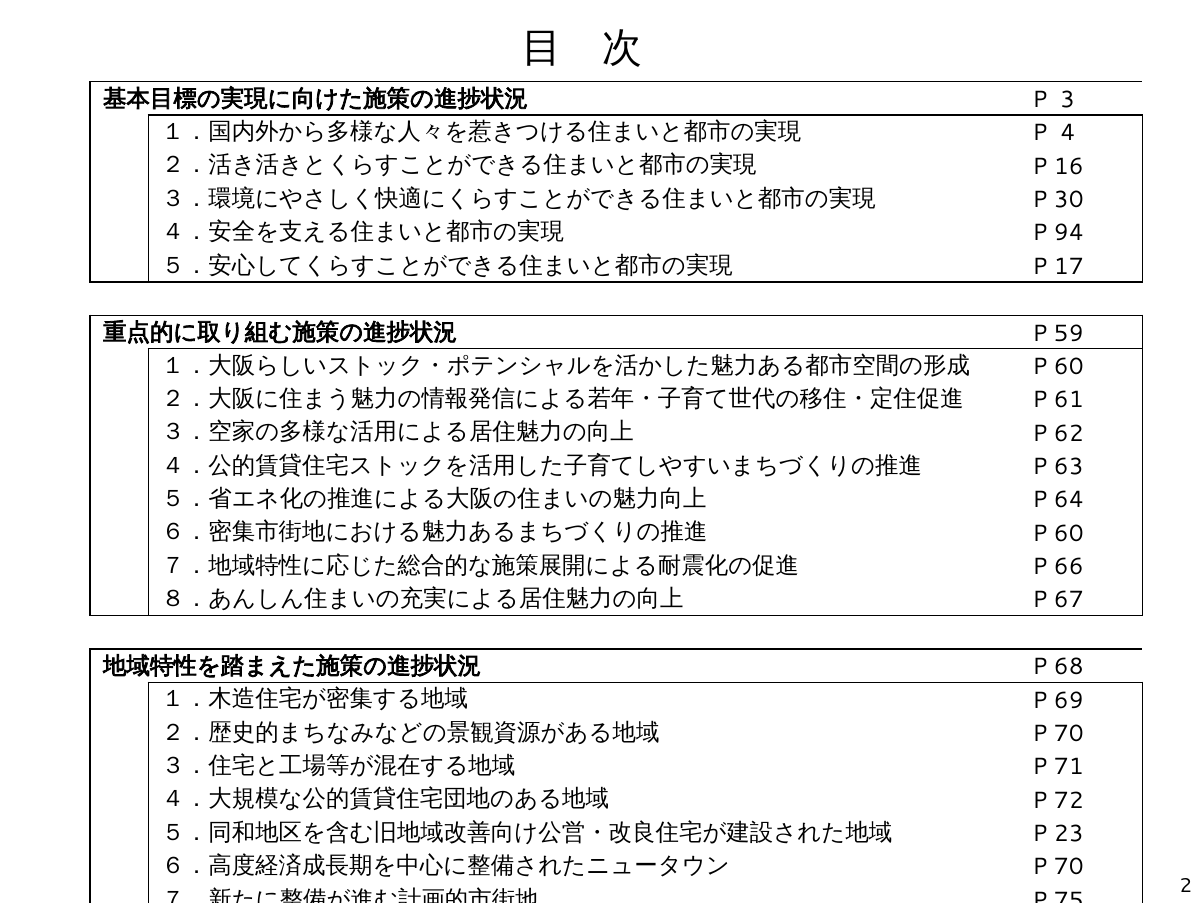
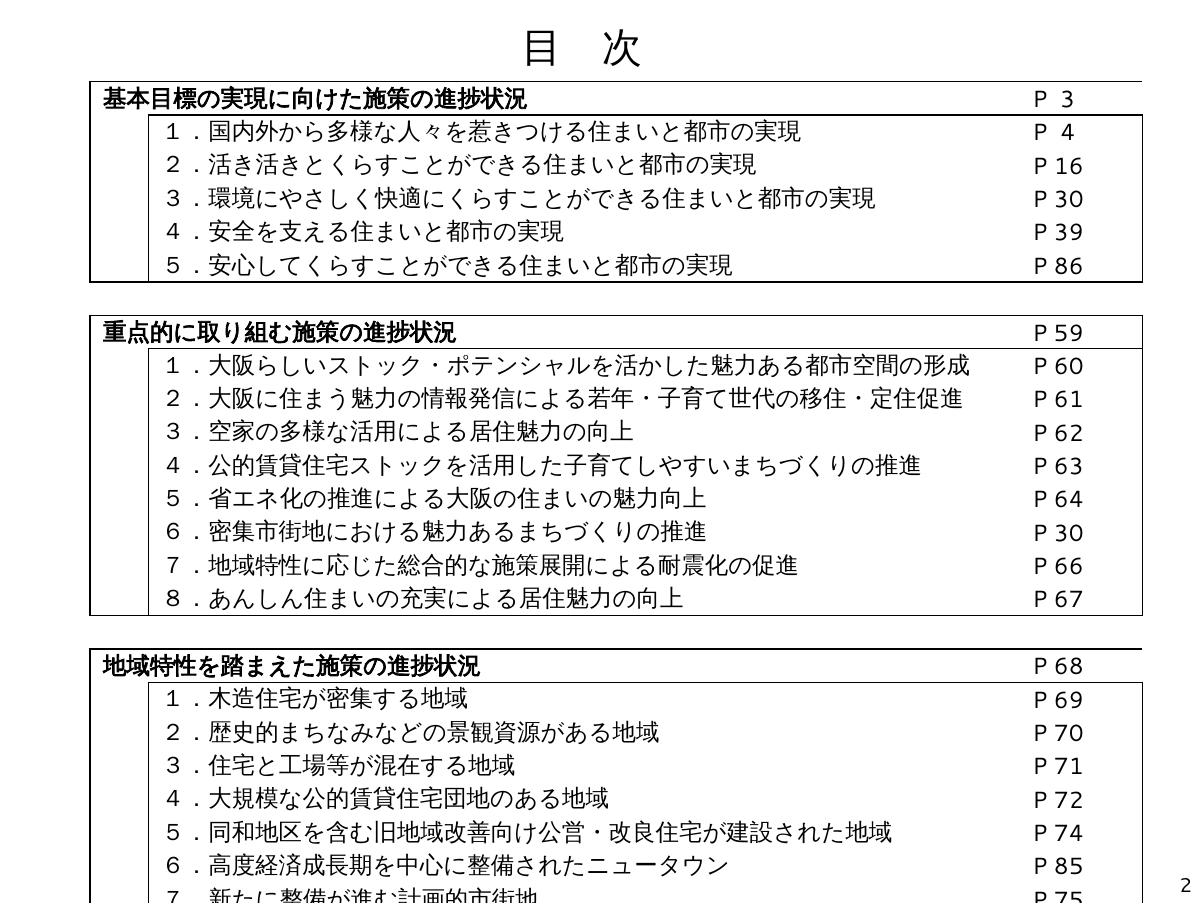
94: 94 -> 39
17: 17 -> 86
60 at (1069, 534): 60 -> 30
23: 23 -> 74
70 at (1069, 867): 70 -> 85
